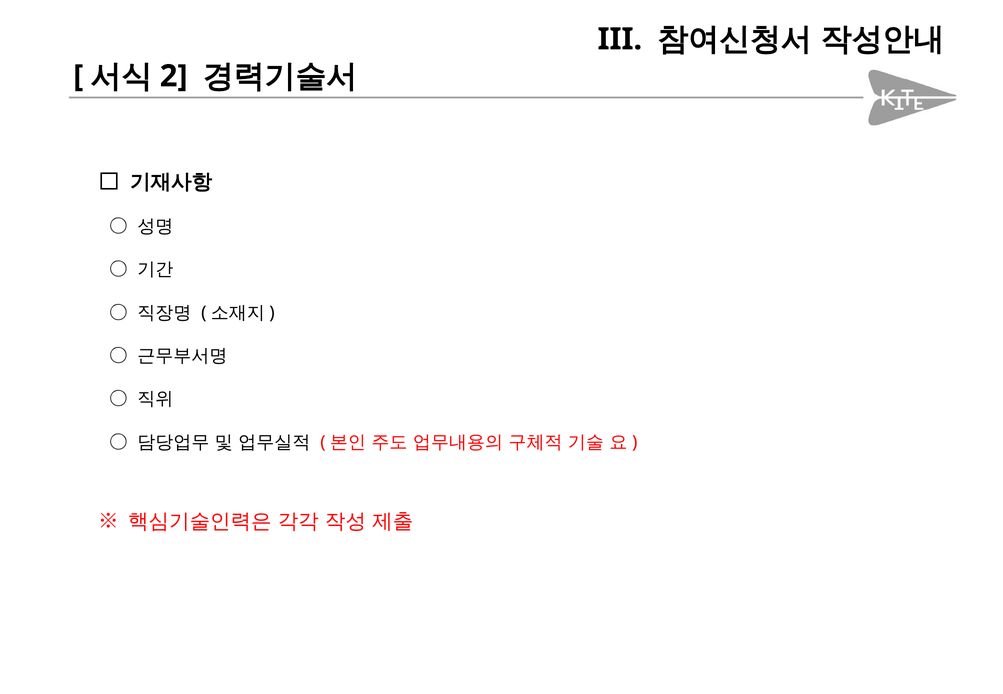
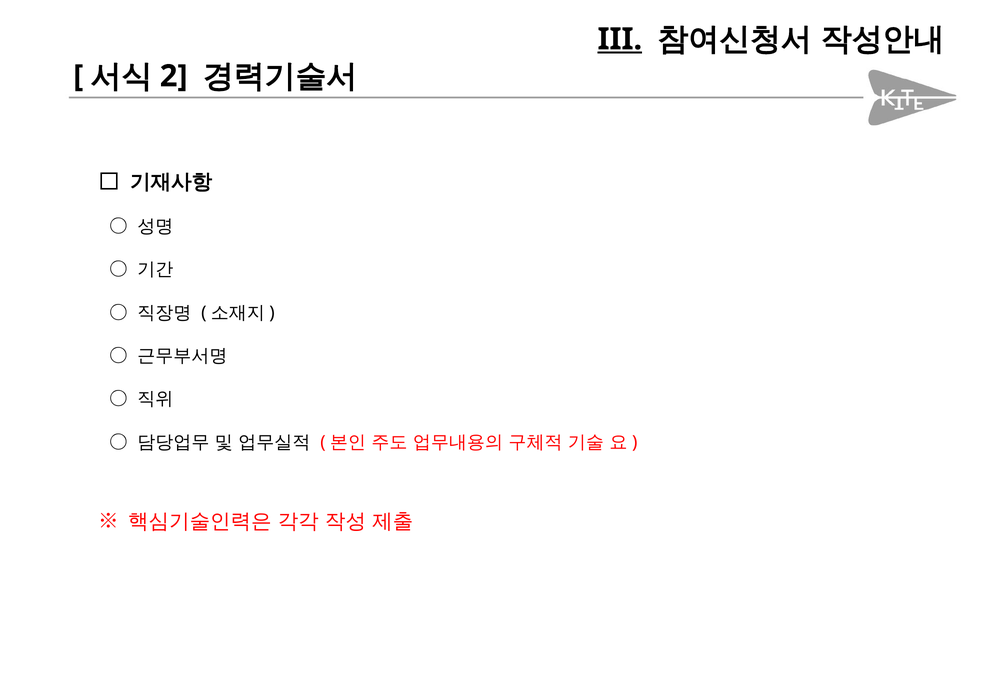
III underline: none -> present
